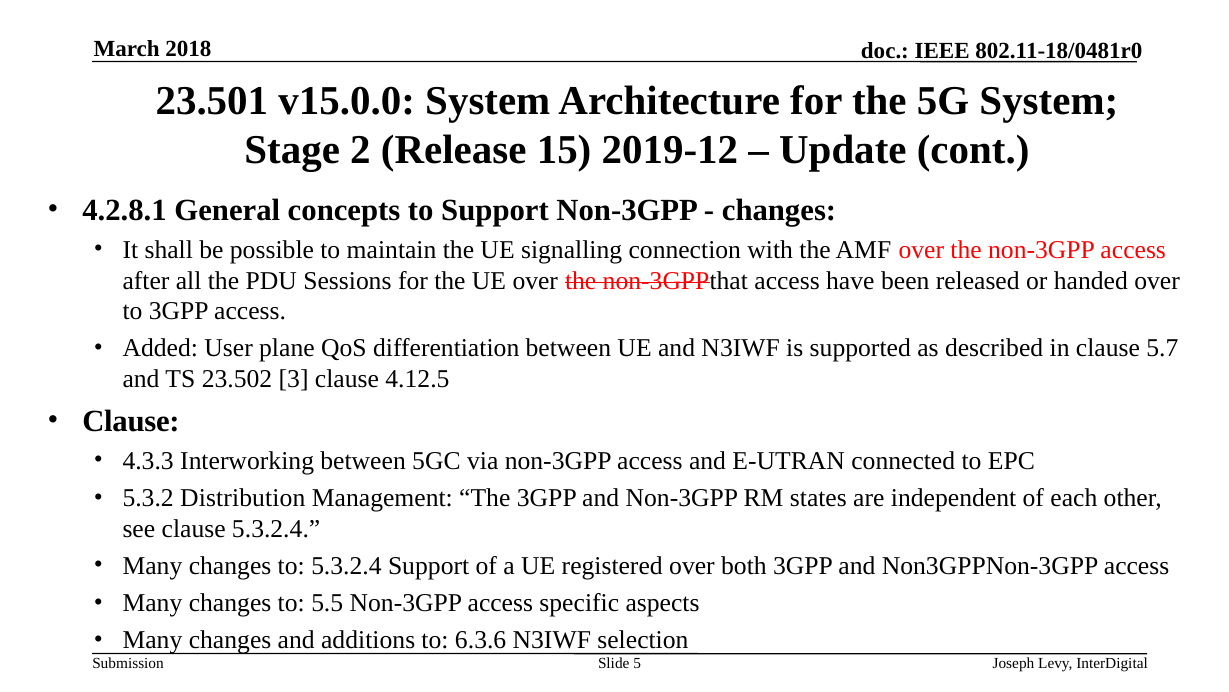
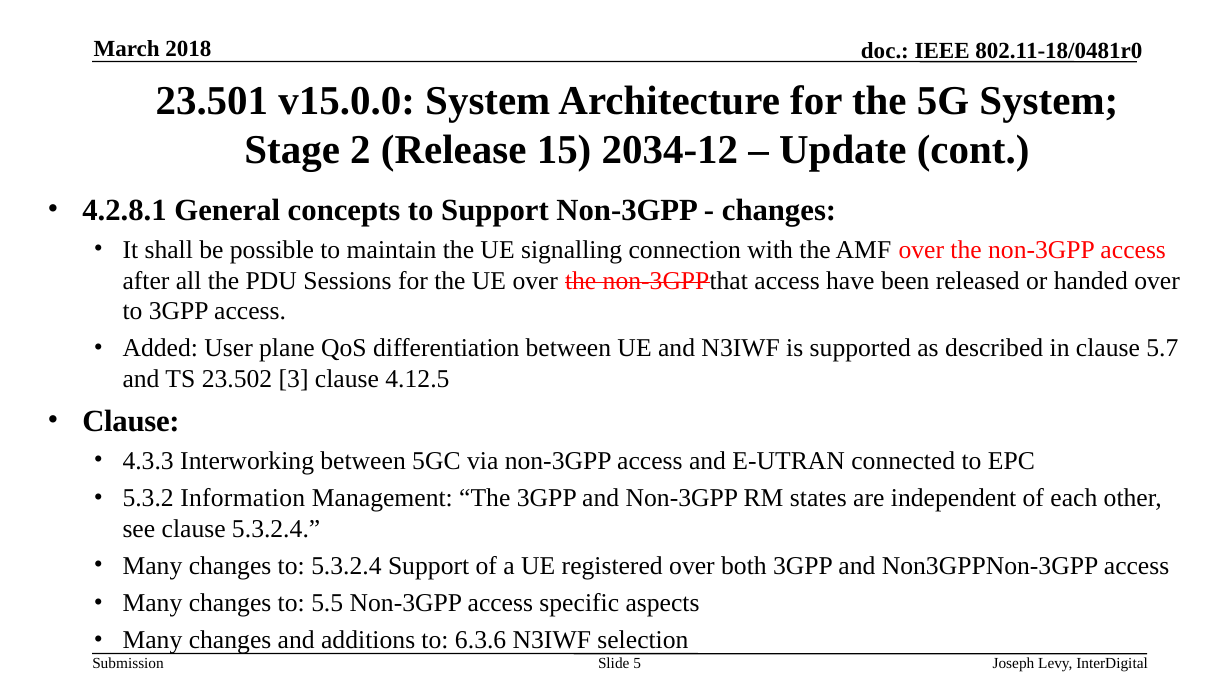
2019-12: 2019-12 -> 2034-12
Distribution: Distribution -> Information
